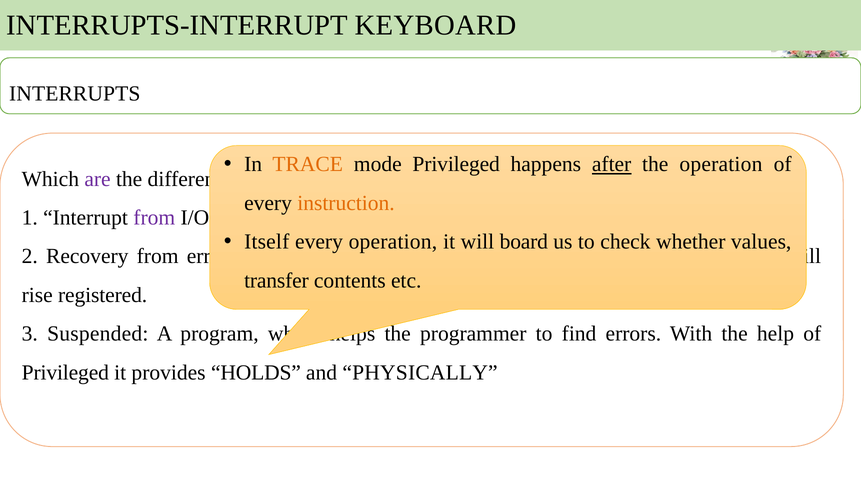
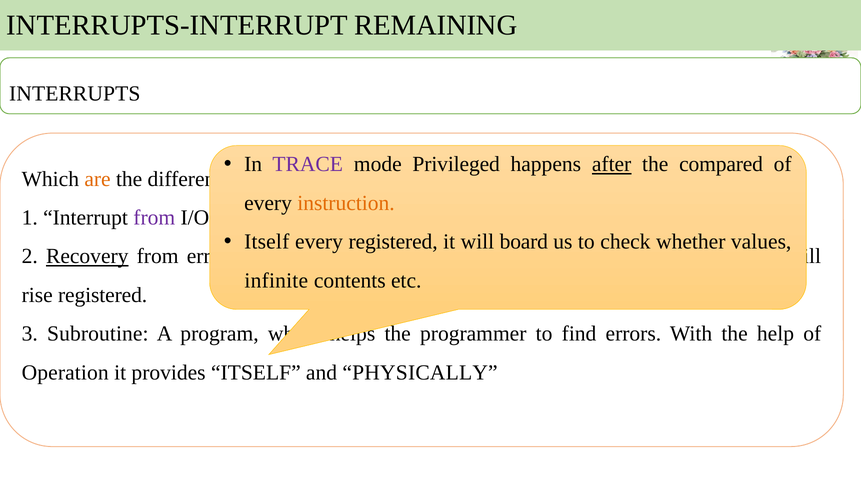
KEYBOARD: KEYBOARD -> REMAINING
TRACE colour: orange -> purple
the operation: operation -> compared
are colour: purple -> orange
every operation: operation -> registered
Recovery underline: none -> present
transfer: transfer -> infinite
Suspended: Suspended -> Subroutine
Privileged at (65, 373): Privileged -> Operation
provides HOLDS: HOLDS -> ITSELF
